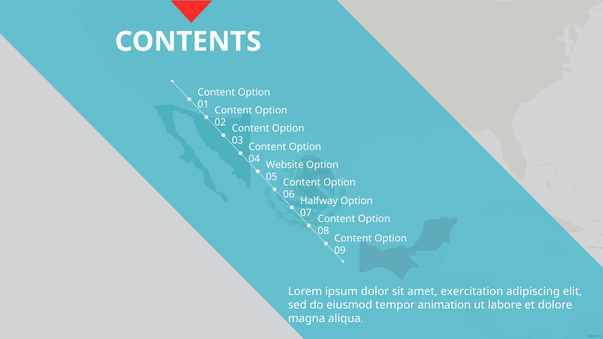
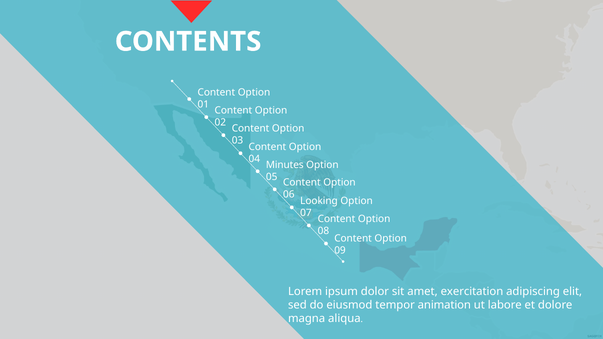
Website: Website -> Minutes
Halfway: Halfway -> Looking
